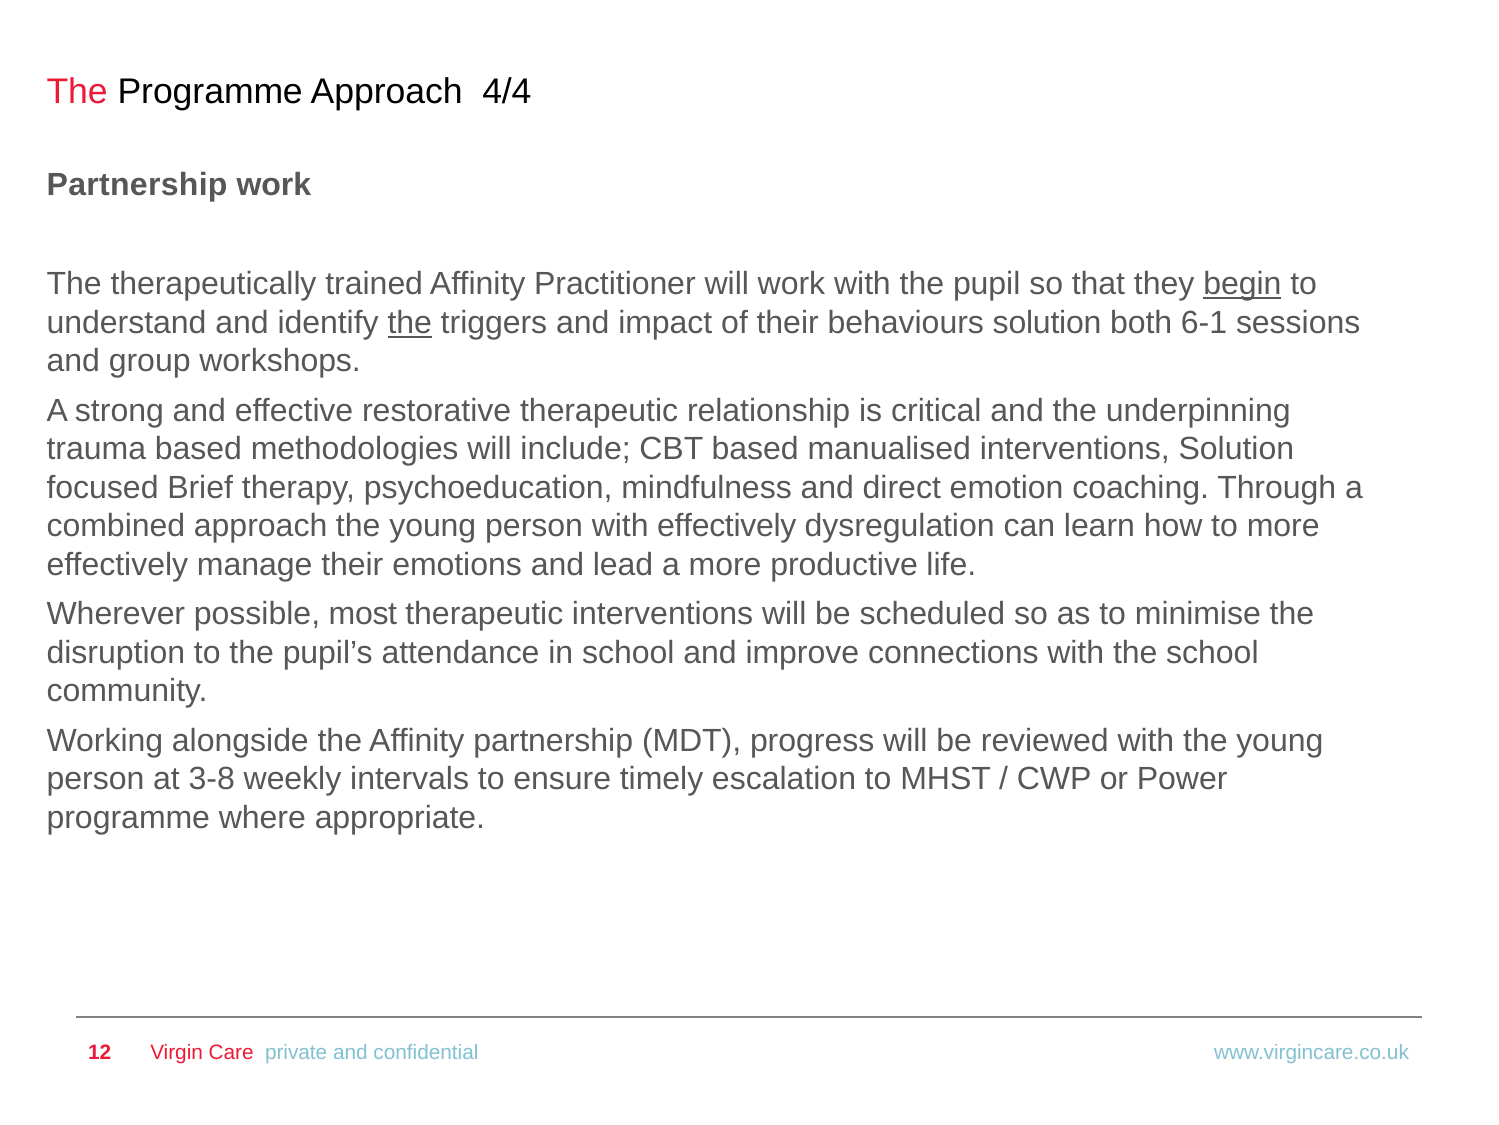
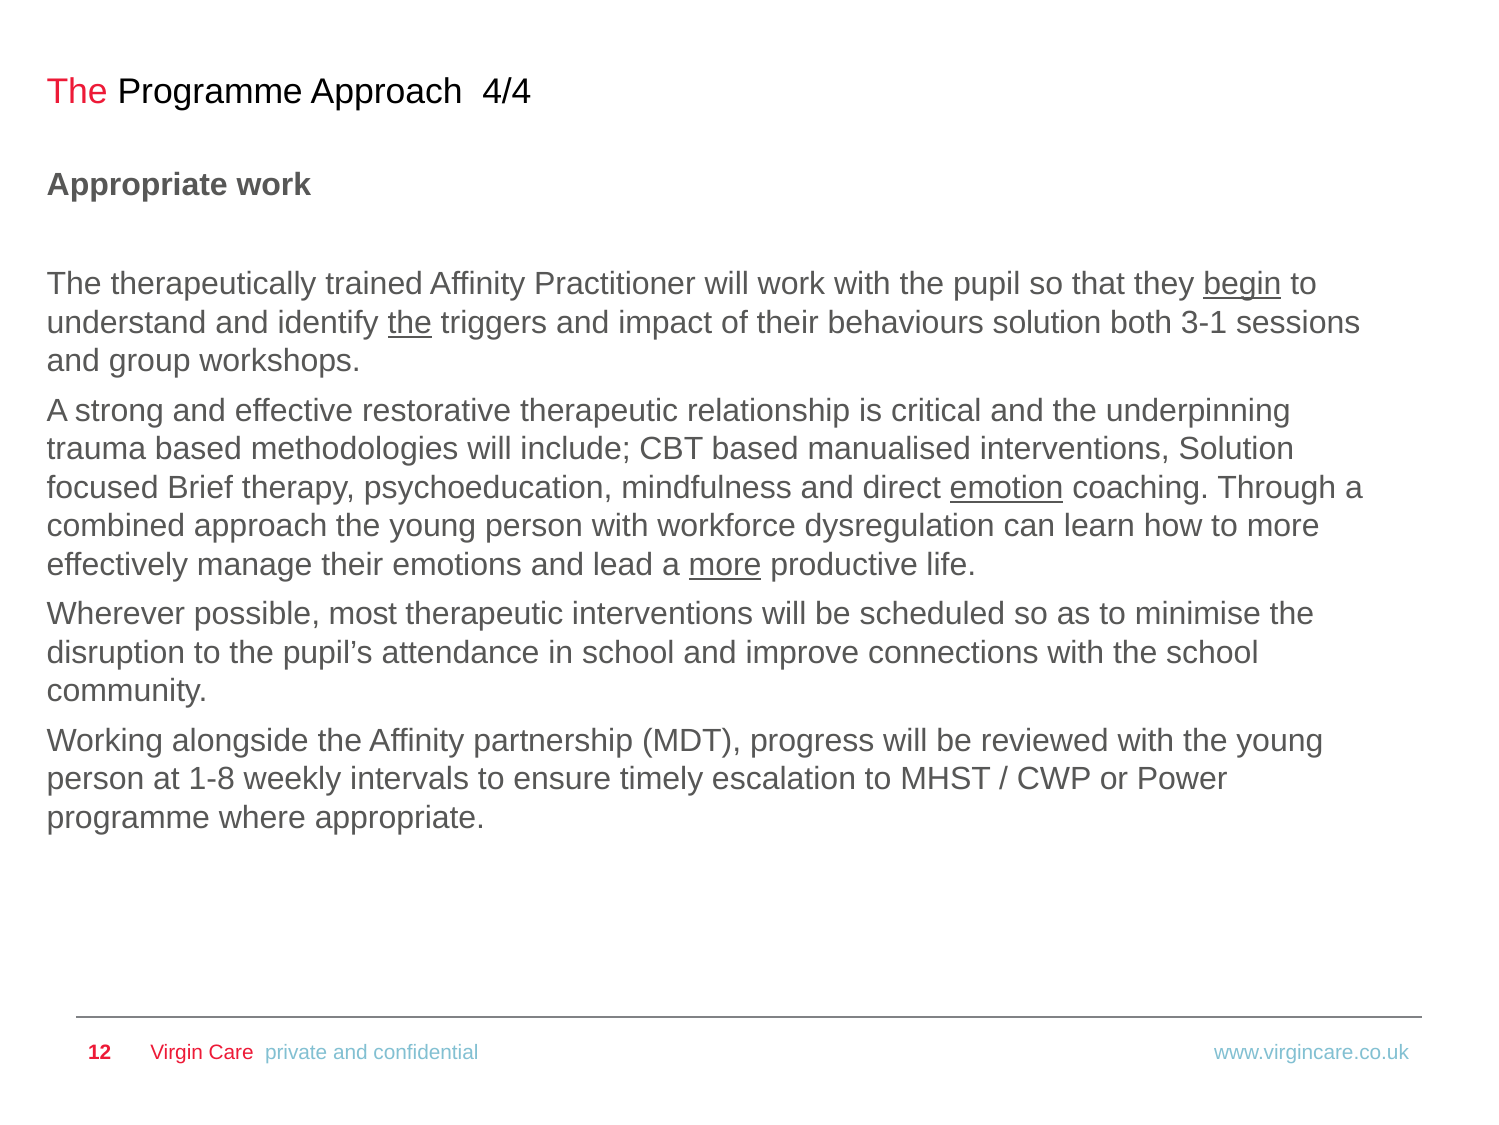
Partnership at (137, 185): Partnership -> Appropriate
6-1: 6-1 -> 3-1
emotion underline: none -> present
with effectively: effectively -> workforce
more at (725, 564) underline: none -> present
3-8: 3-8 -> 1-8
